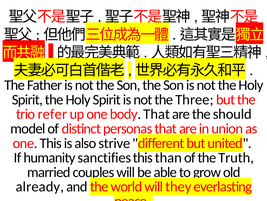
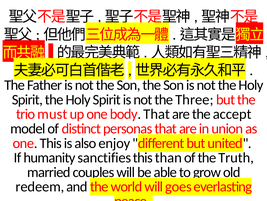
refer: refer -> must
should: should -> accept
strive: strive -> enjoy
already: already -> redeem
they: they -> goes
